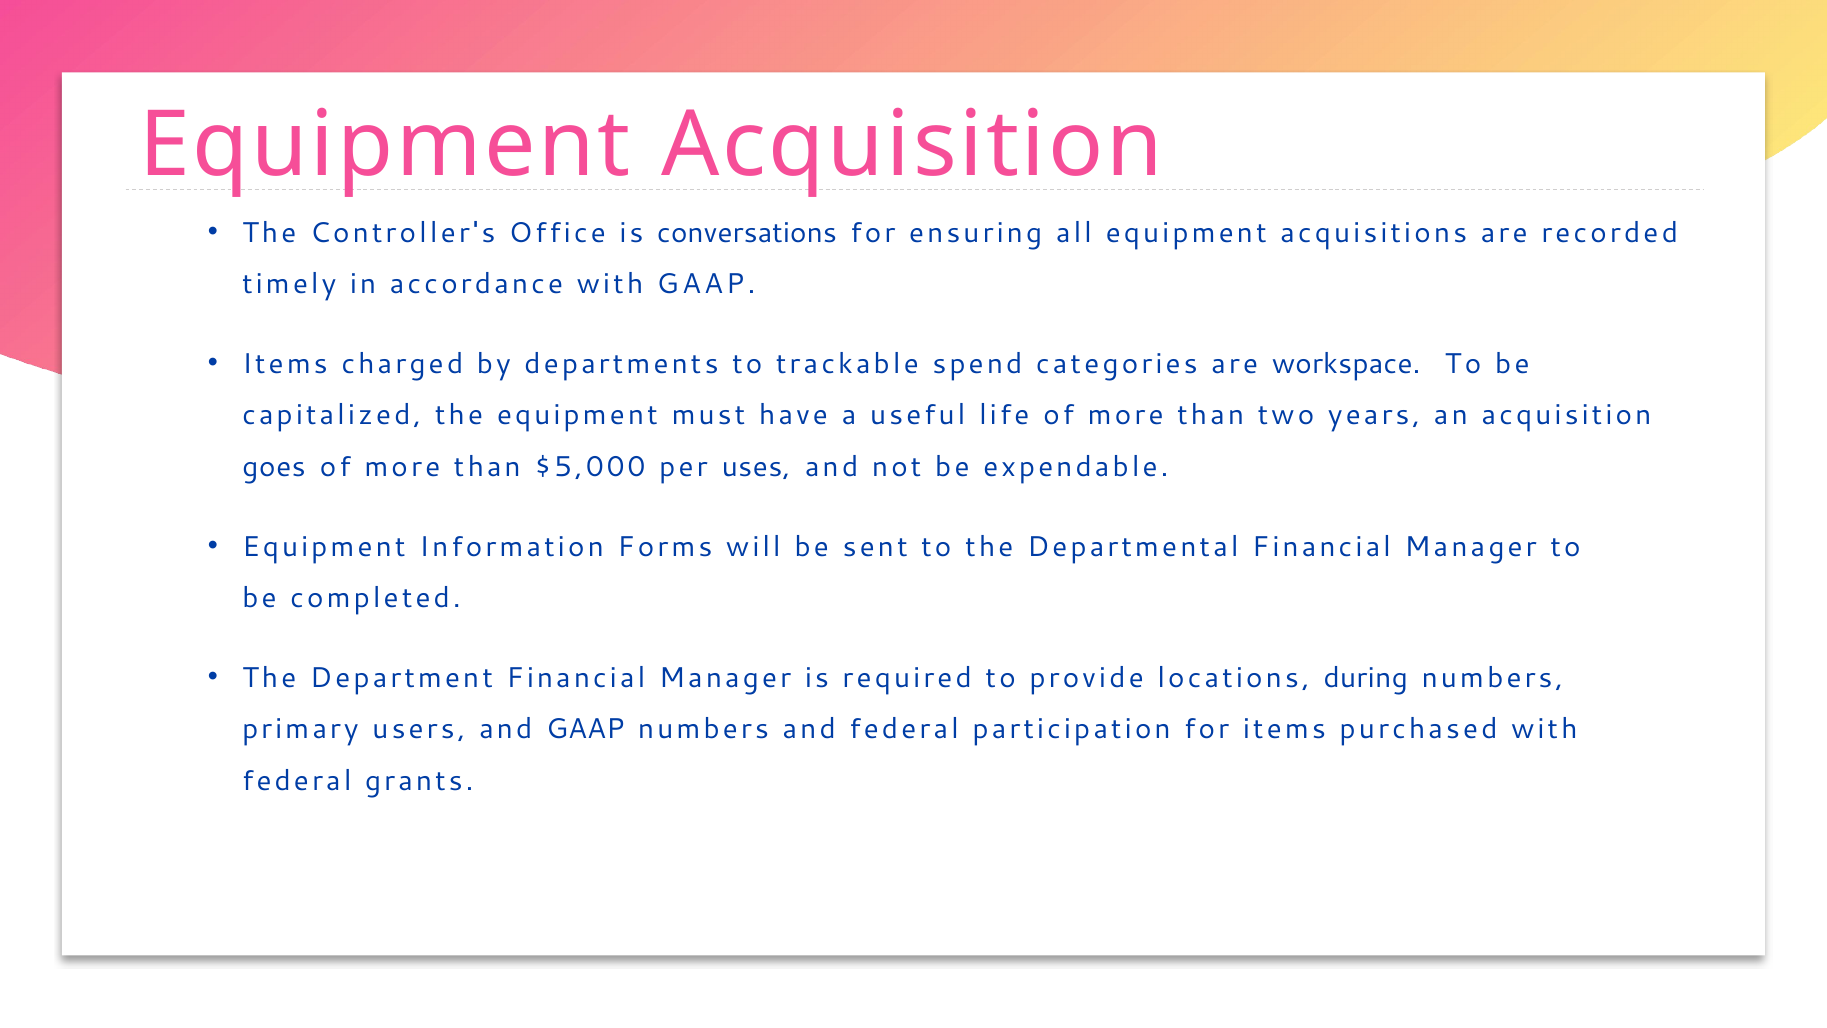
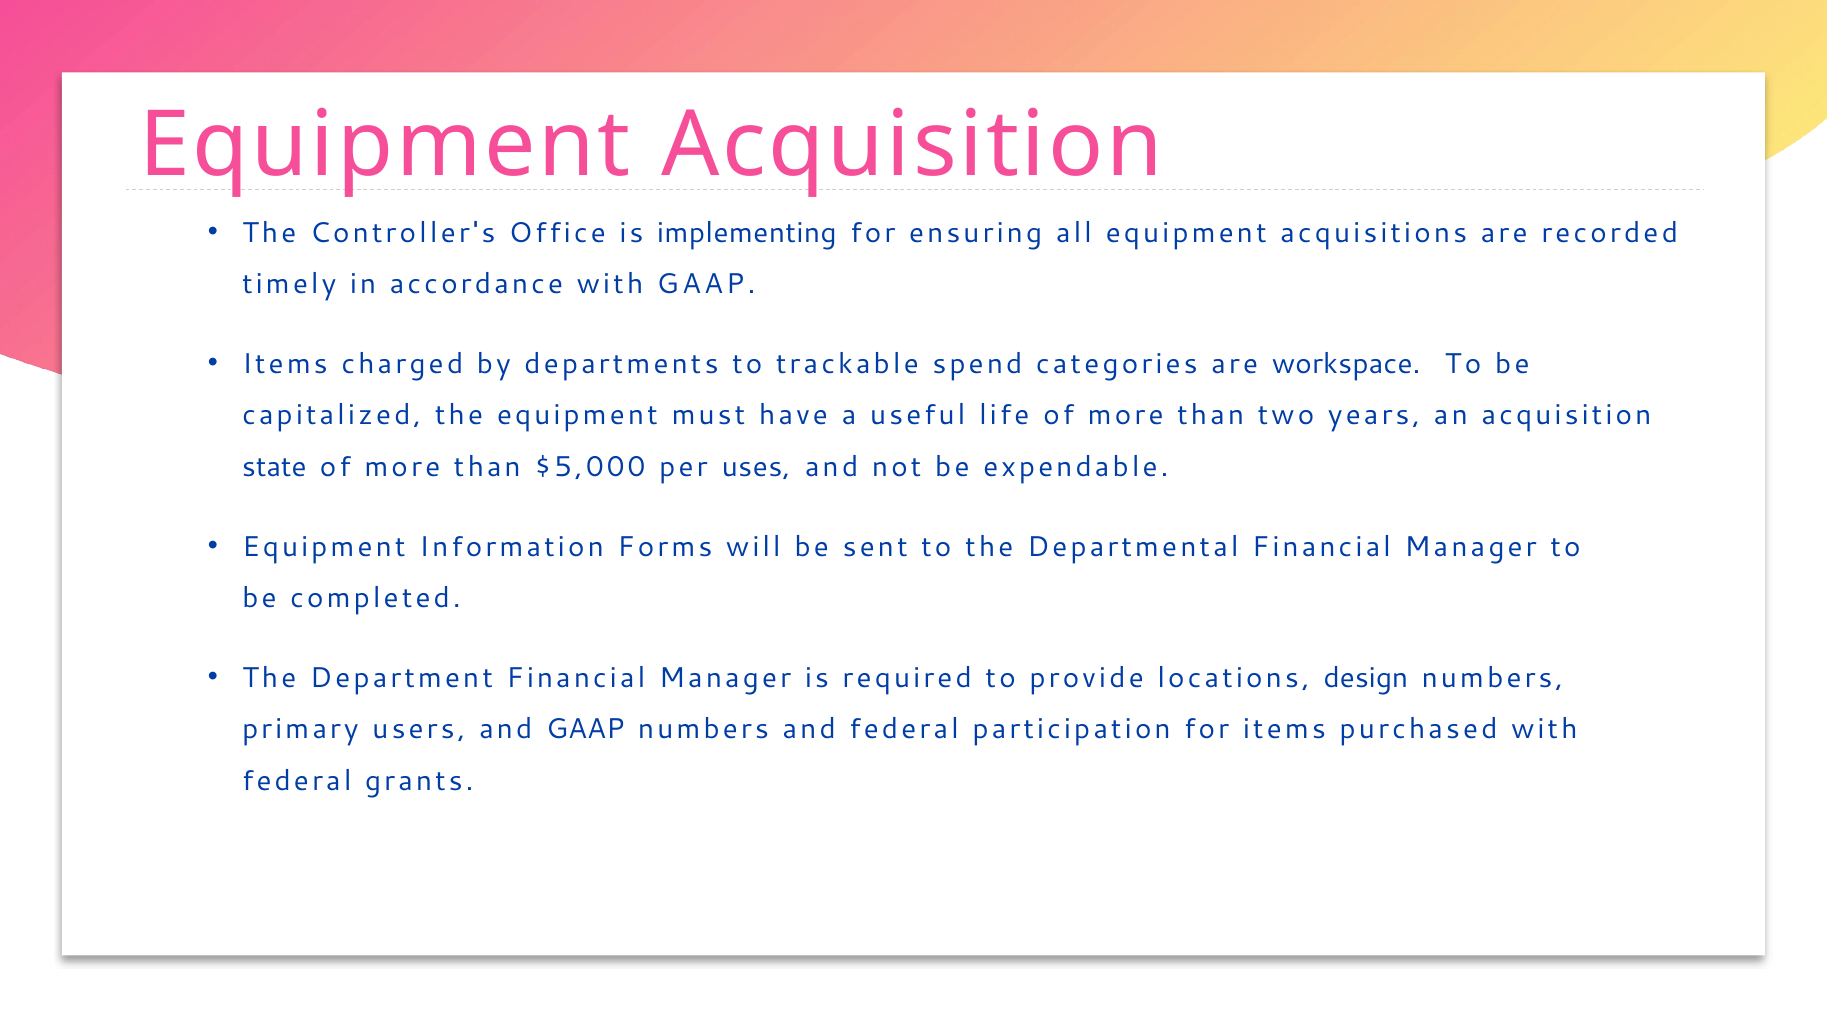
conversations: conversations -> implementing
goes: goes -> state
during: during -> design
